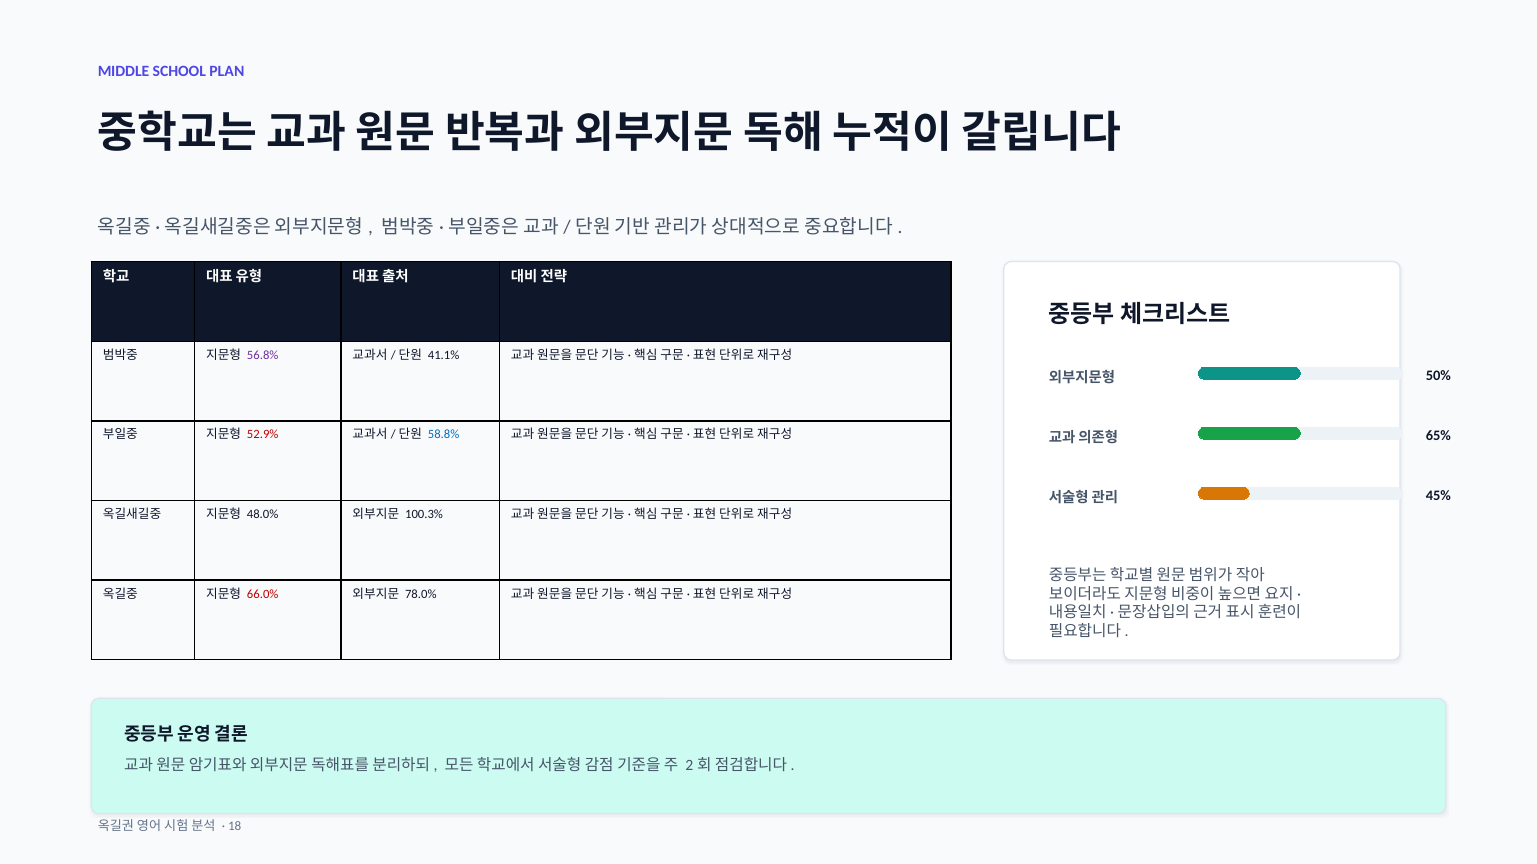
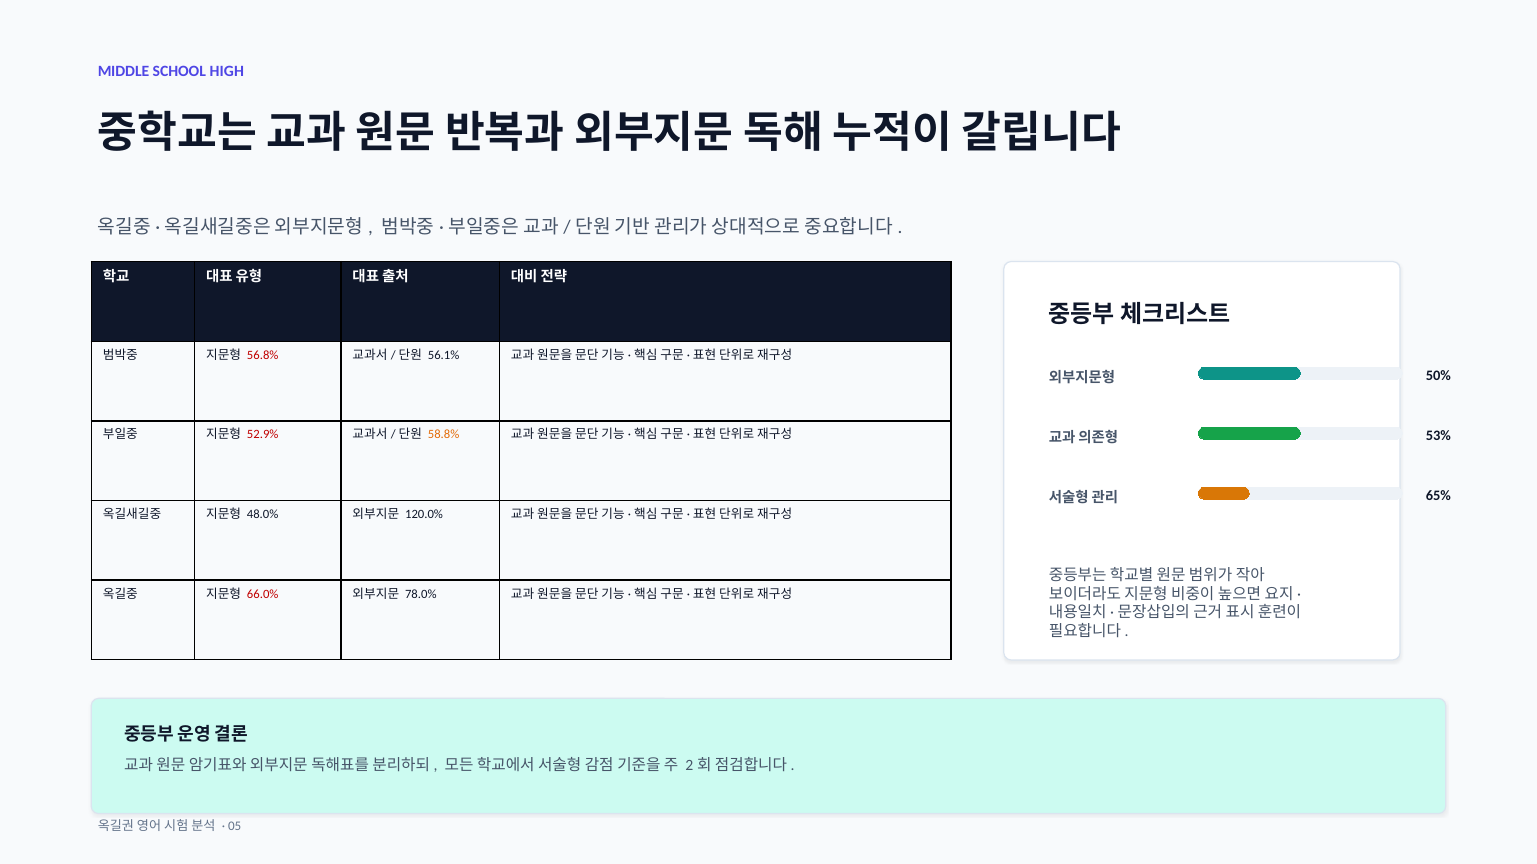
PLAN: PLAN -> HIGH
56.8% colour: purple -> red
41.1%: 41.1% -> 56.1%
58.8% colour: blue -> orange
65%: 65% -> 53%
45%: 45% -> 65%
100.3%: 100.3% -> 120.0%
18: 18 -> 05
